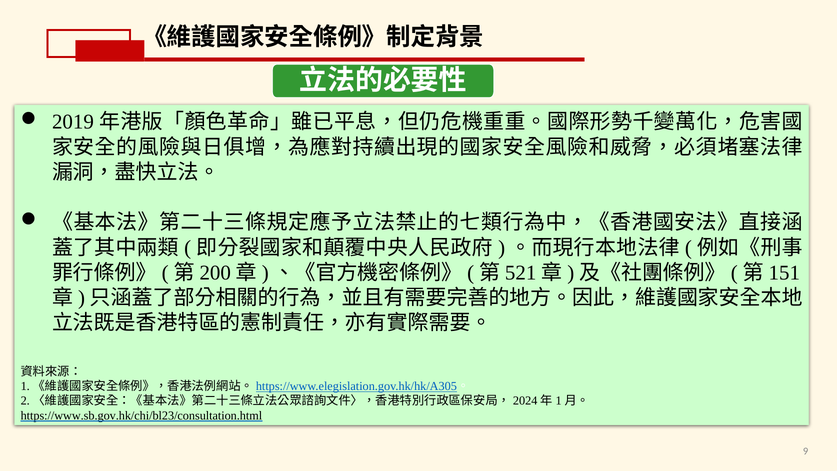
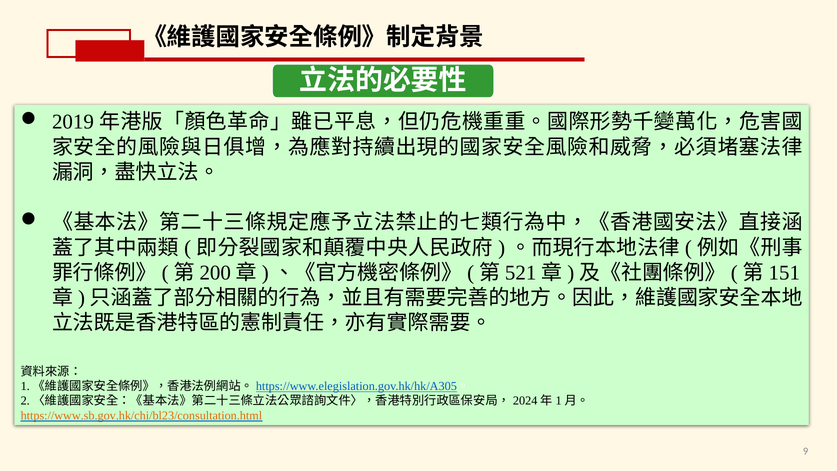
https://www.sb.gov.hk/chi/bl23/consultation.html colour: black -> orange
